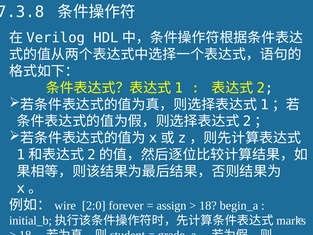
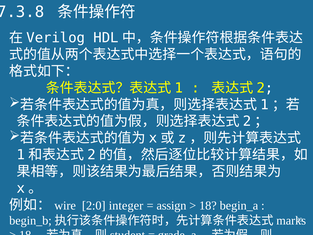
forever: forever -> integer
initial_b: initial_b -> begin_b
